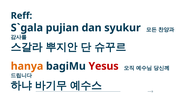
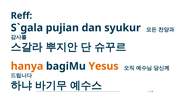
Yesus colour: red -> orange
